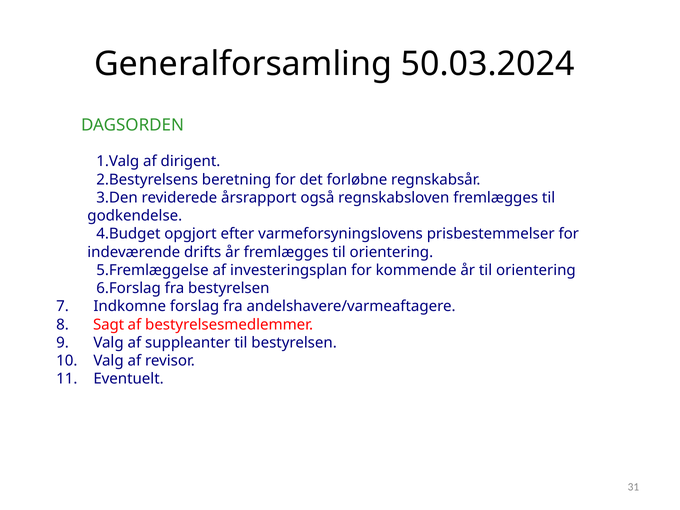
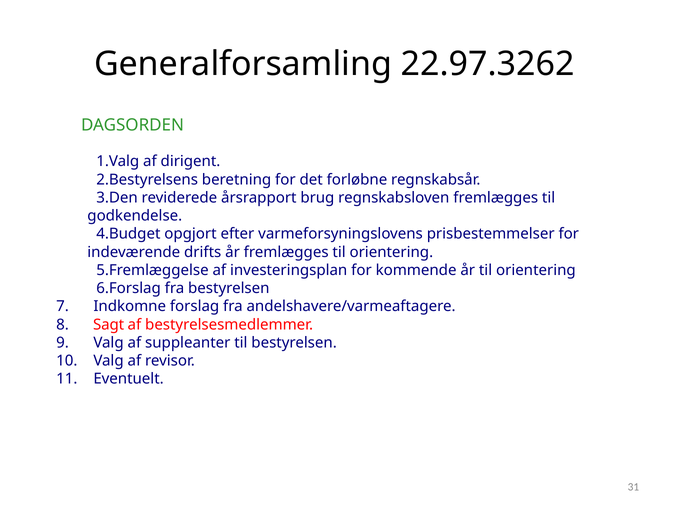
50.03.2024: 50.03.2024 -> 22.97.3262
også: også -> brug
